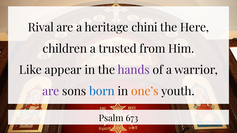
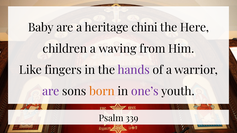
Rival: Rival -> Baby
trusted: trusted -> waving
appear: appear -> fingers
born colour: blue -> orange
one’s colour: orange -> purple
673: 673 -> 339
